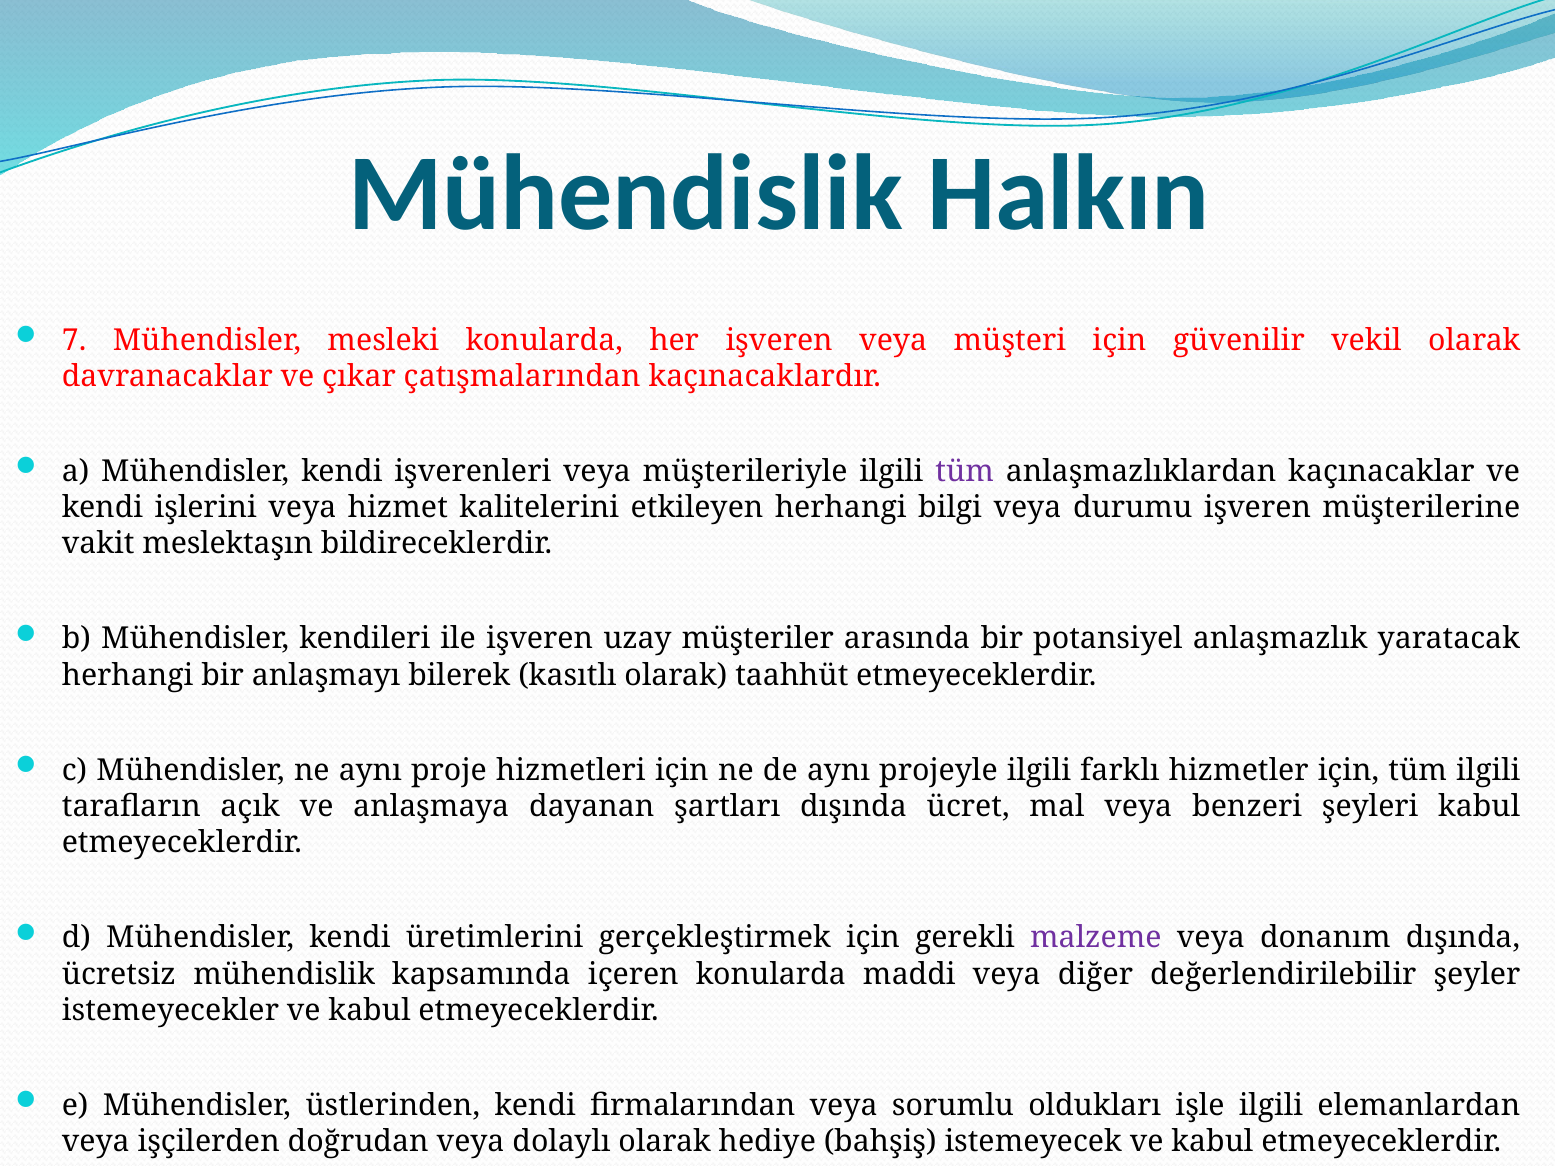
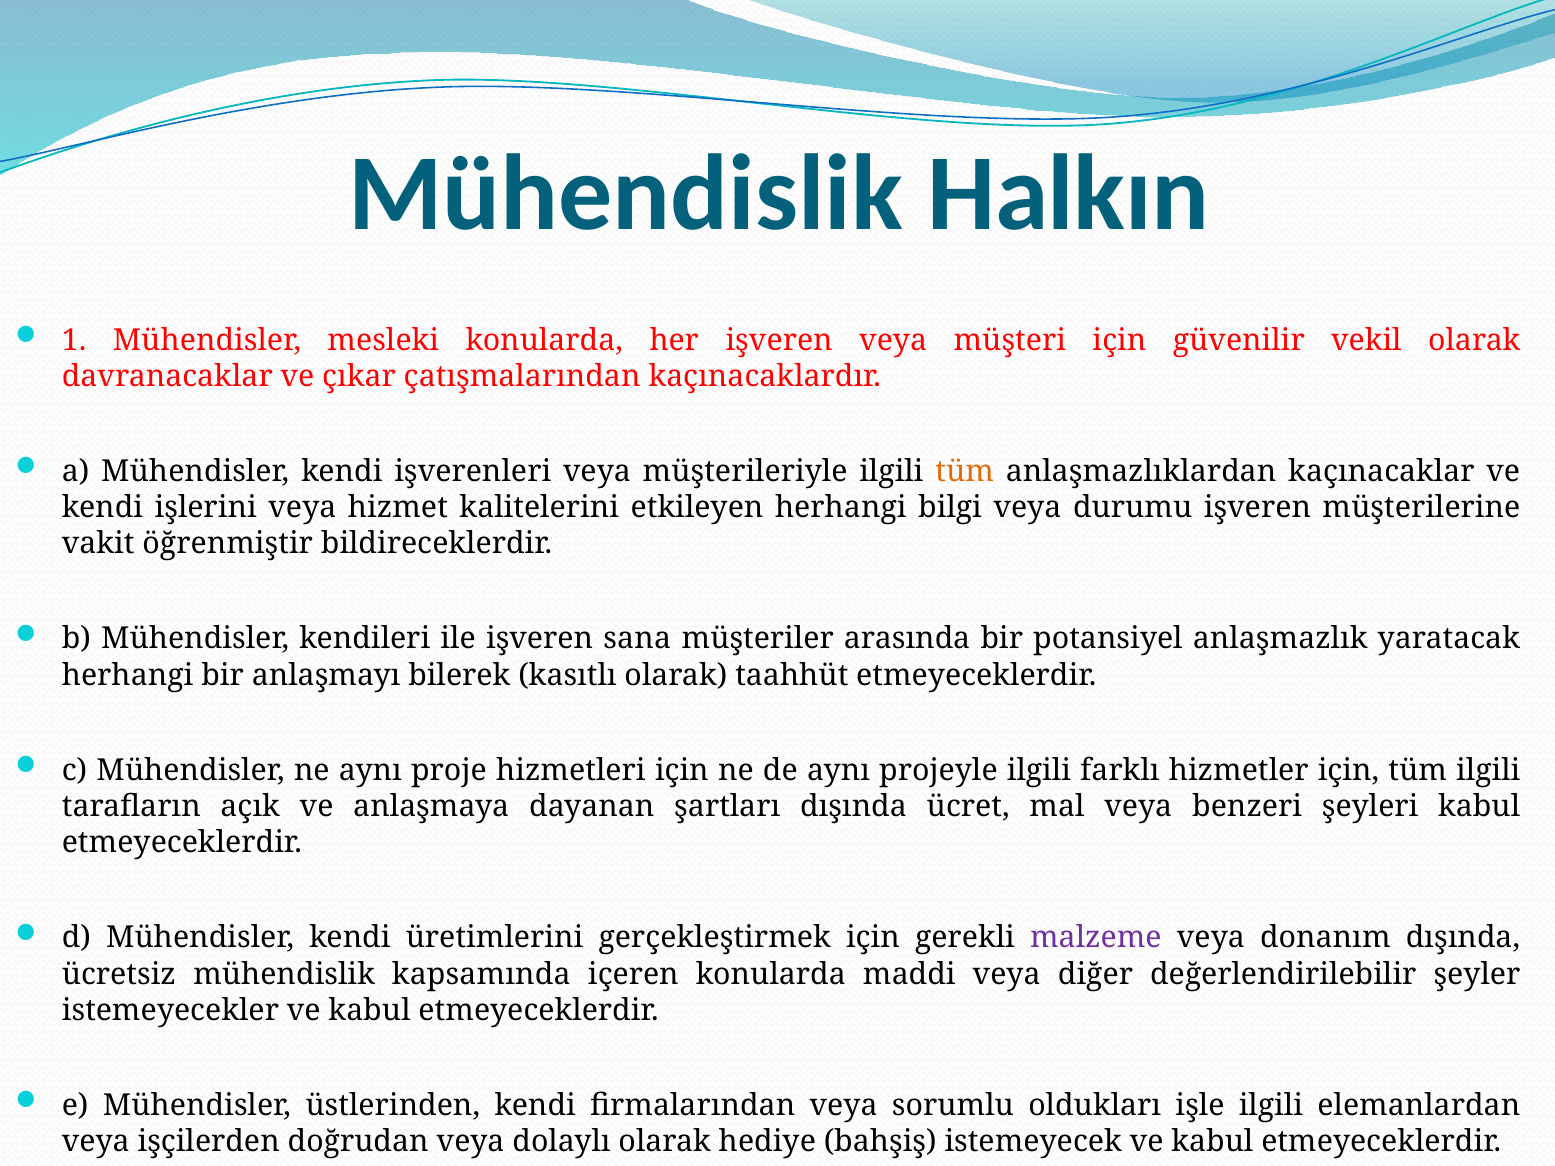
7: 7 -> 1
tüm at (965, 471) colour: purple -> orange
meslektaşın: meslektaşın -> öğrenmiştir
uzay: uzay -> sana
